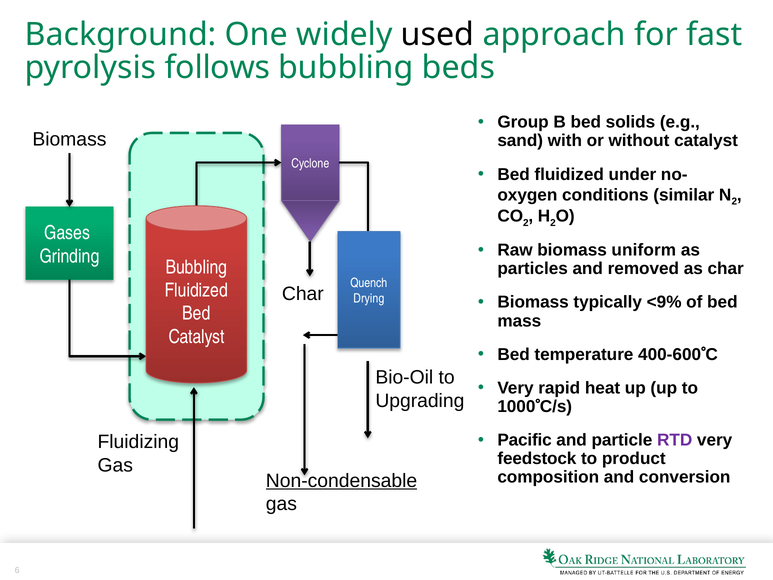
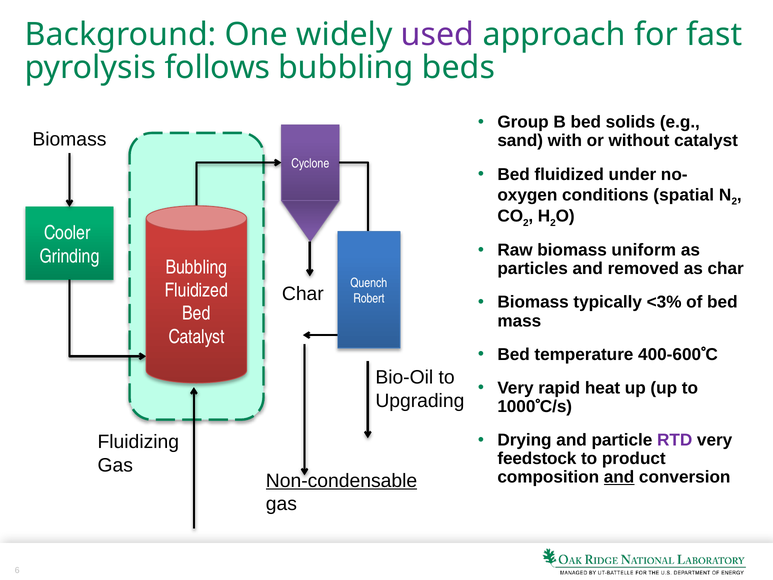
used colour: black -> purple
similar: similar -> spatial
Gases: Gases -> Cooler
Drying: Drying -> Robert
<9%: <9% -> <3%
Pacific: Pacific -> Drying
and at (619, 477) underline: none -> present
